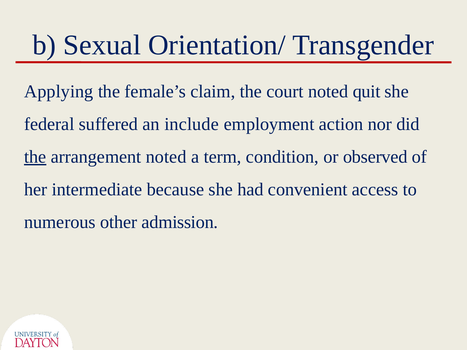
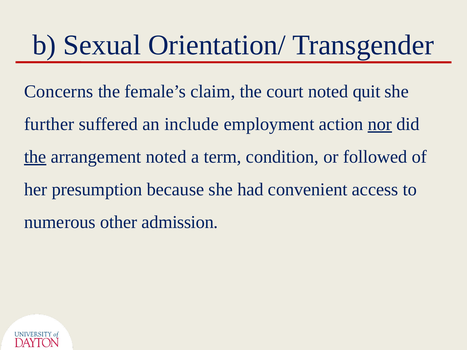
Applying: Applying -> Concerns
federal: federal -> further
nor underline: none -> present
observed: observed -> followed
intermediate: intermediate -> presumption
